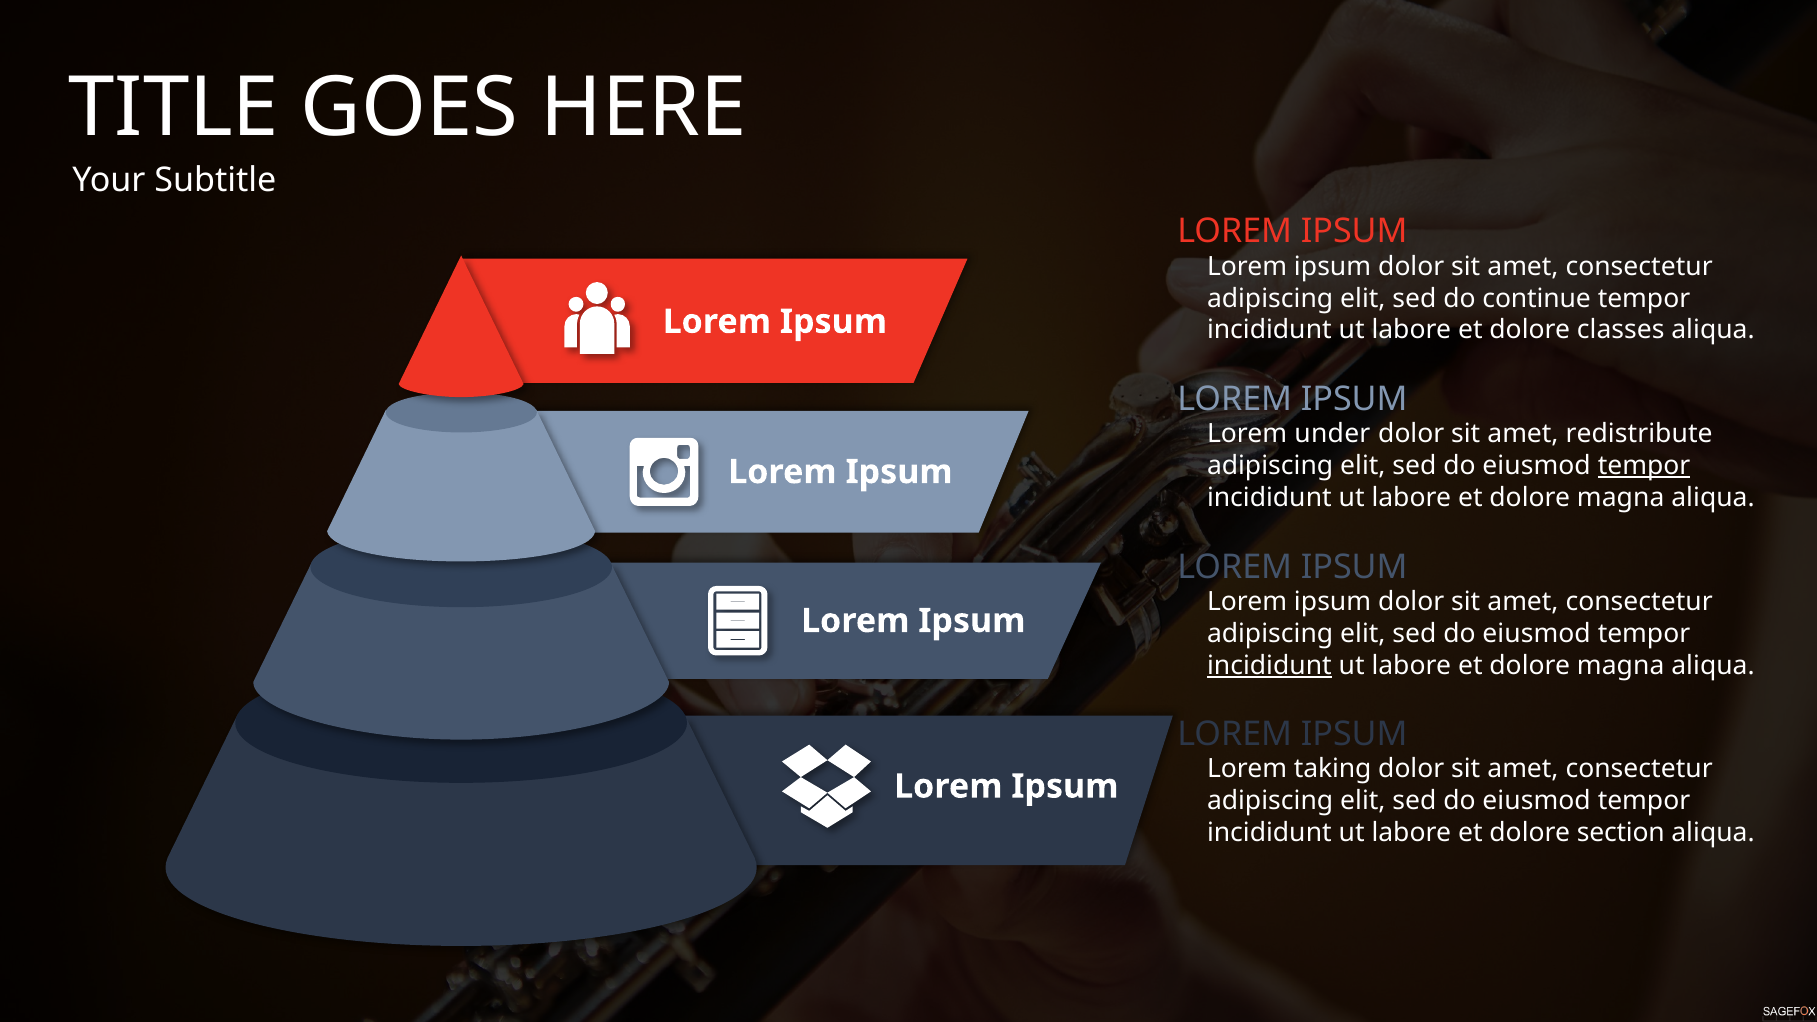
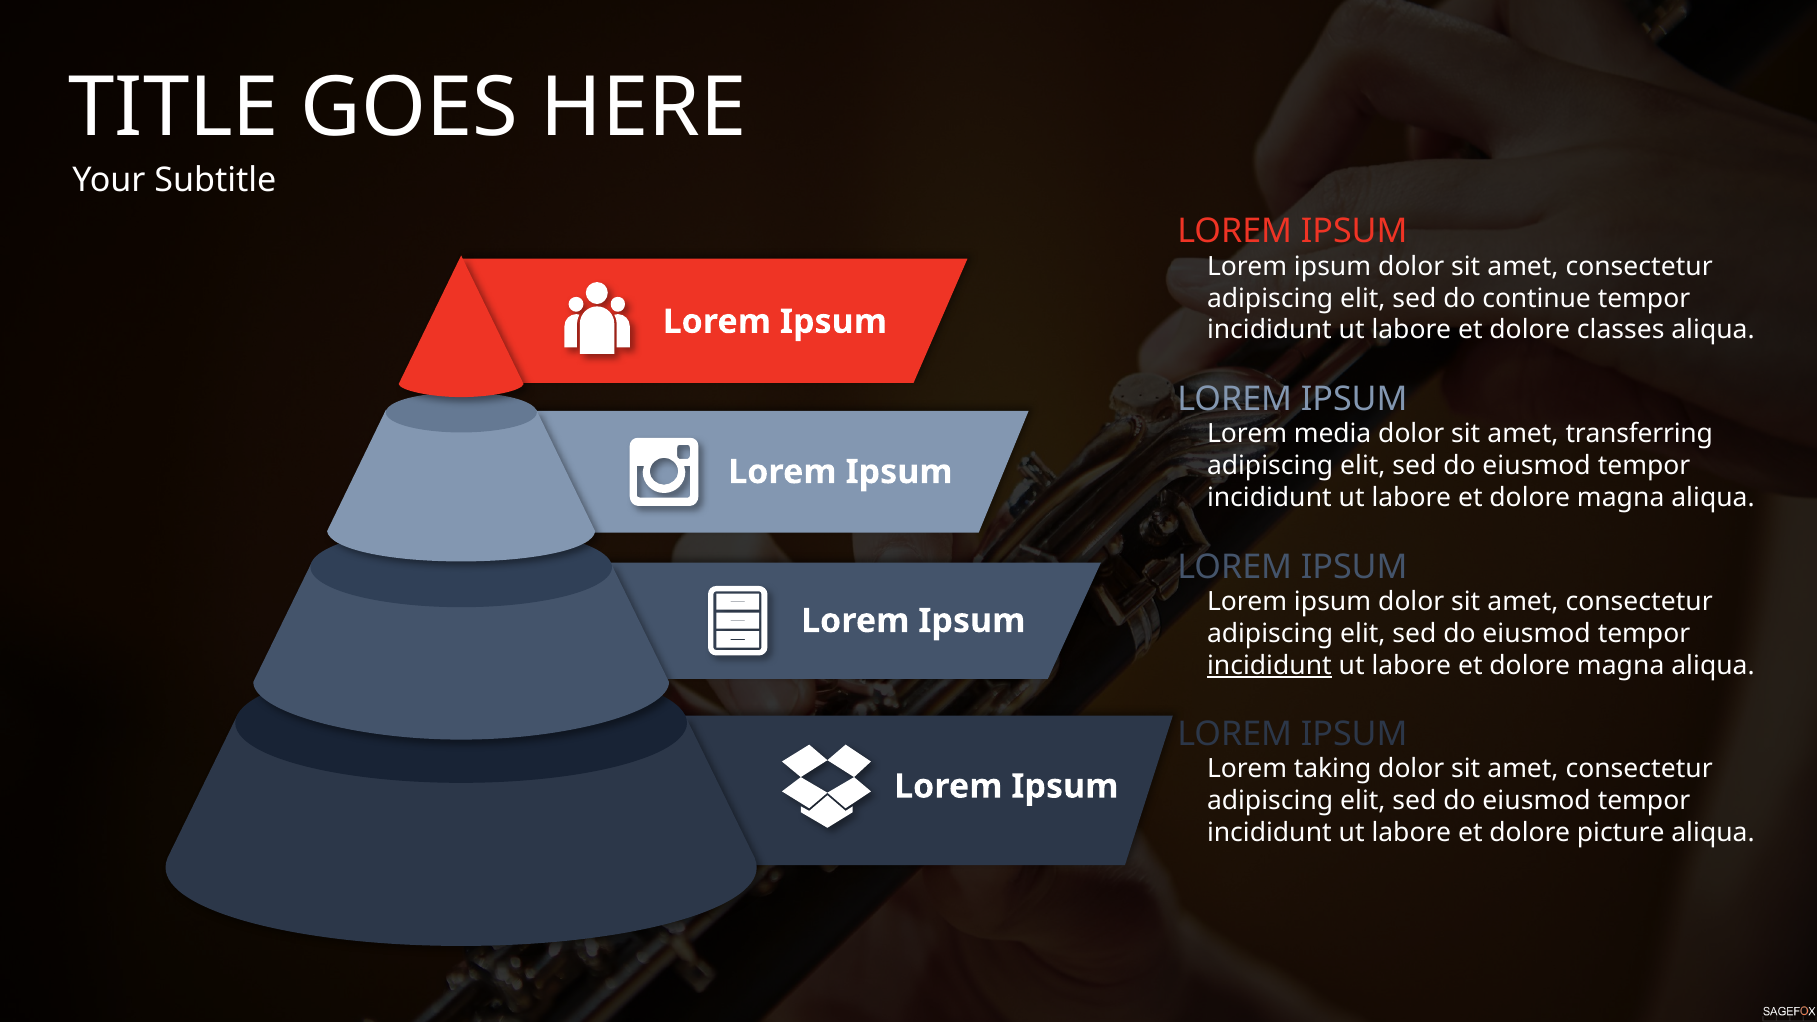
under: under -> media
redistribute: redistribute -> transferring
tempor at (1644, 466) underline: present -> none
section: section -> picture
